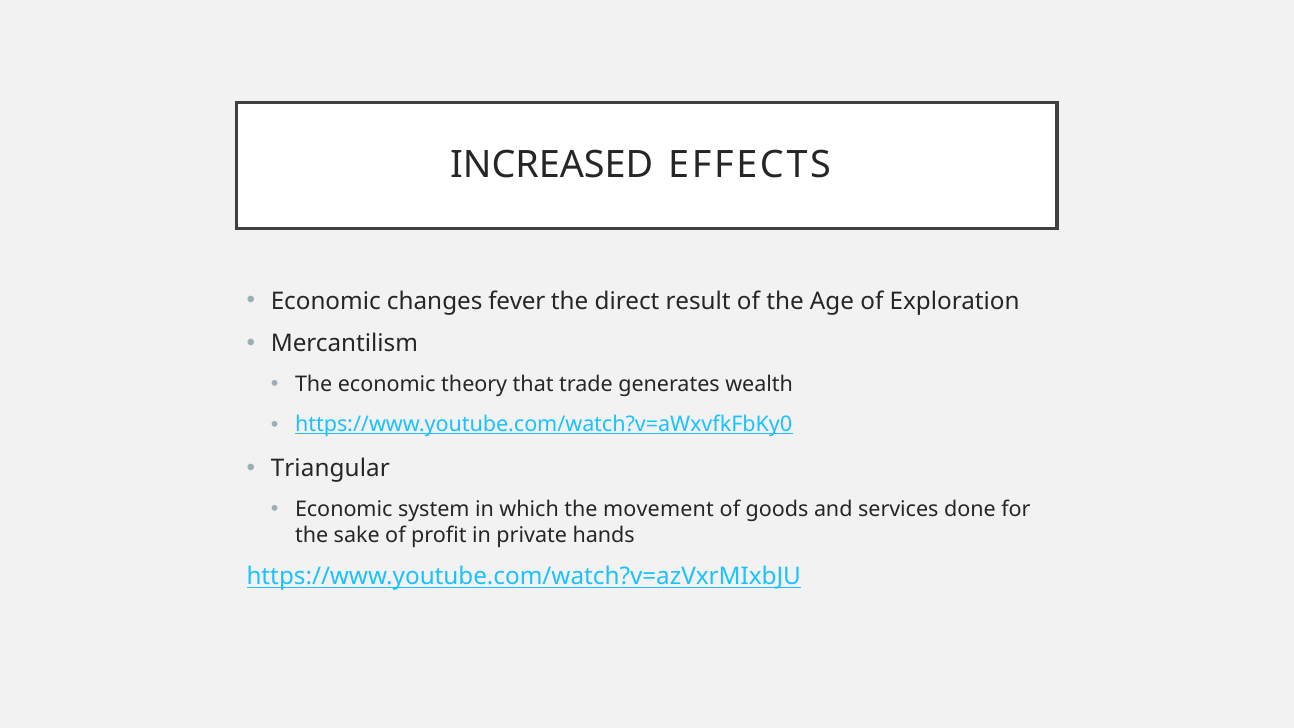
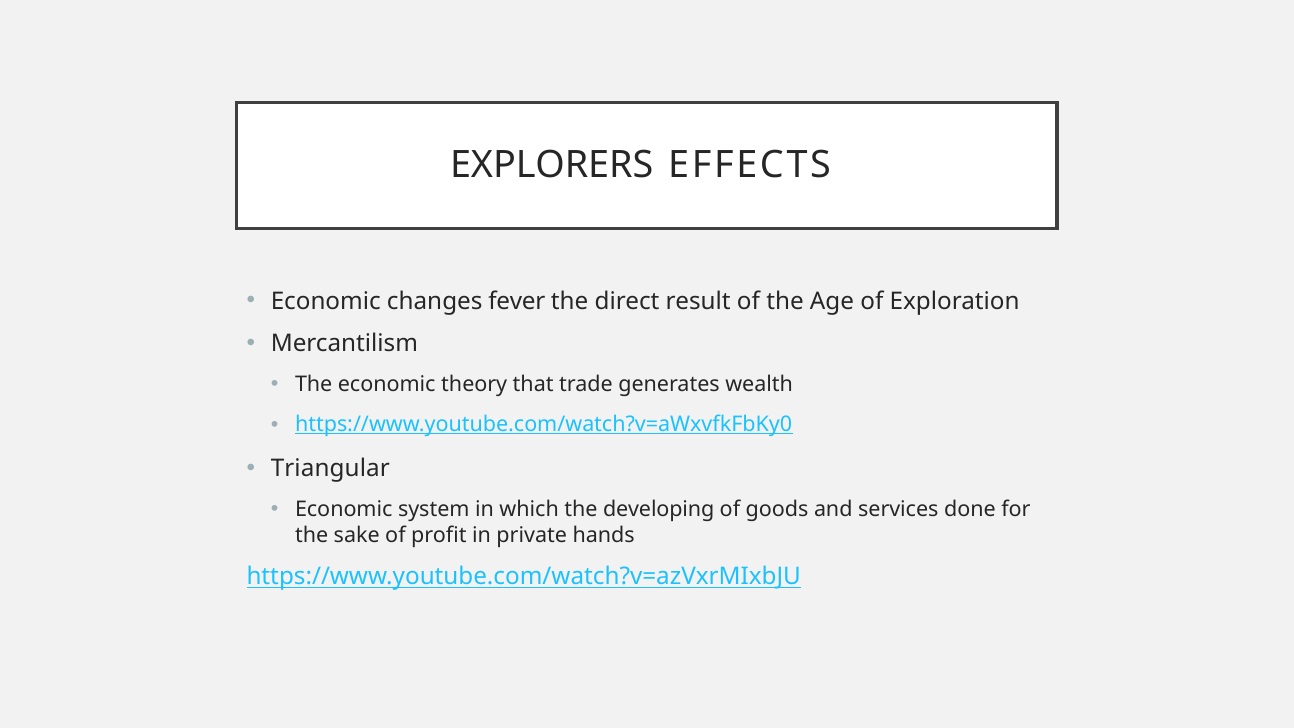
INCREASED: INCREASED -> EXPLORERS
movement: movement -> developing
